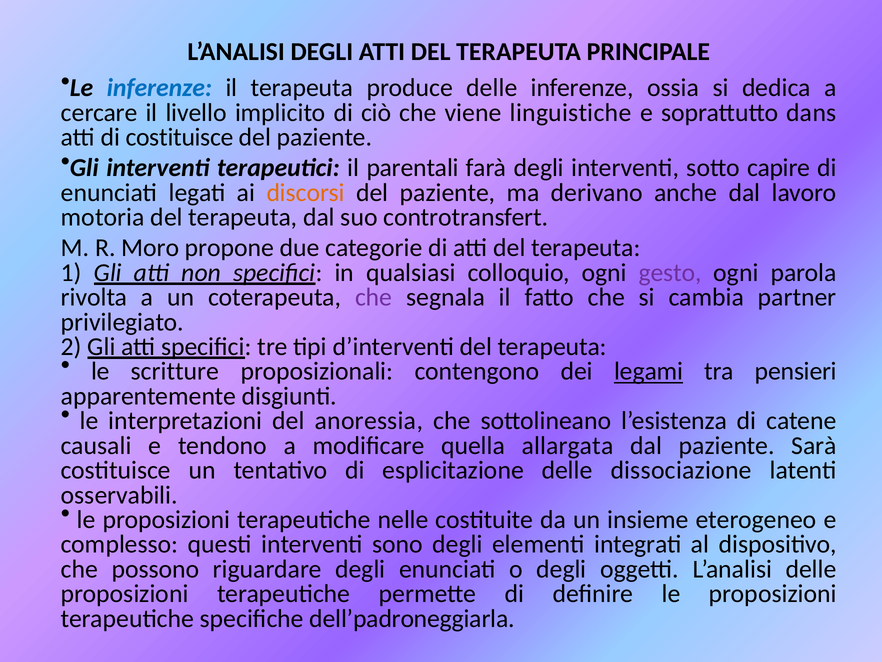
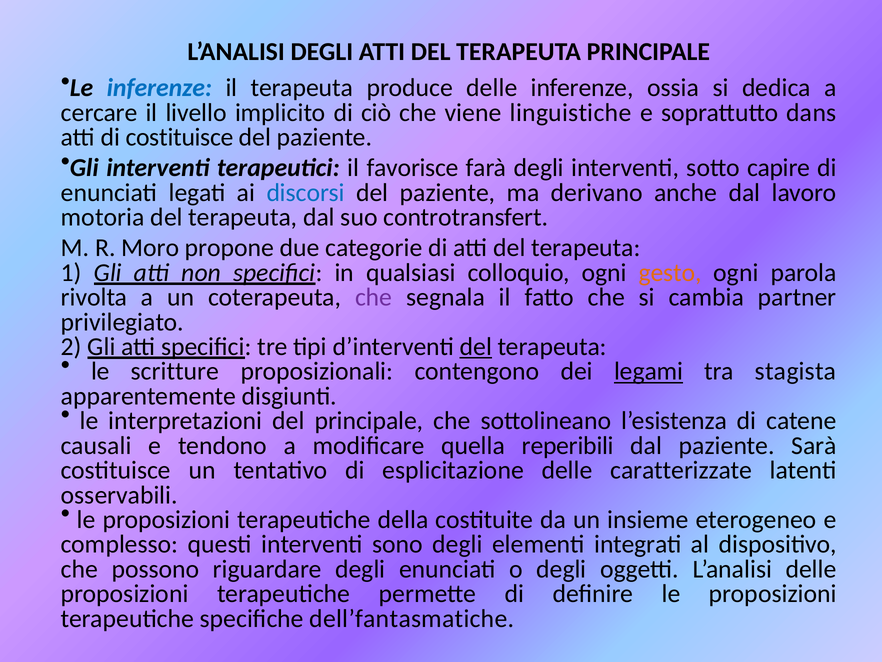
parentali: parentali -> favorisce
discorsi colour: orange -> blue
gesto colour: purple -> orange
del at (476, 347) underline: none -> present
pensieri: pensieri -> stagista
del anoressia: anoressia -> principale
allargata: allargata -> reperibili
dissociazione: dissociazione -> caratterizzate
nelle: nelle -> della
dell’padroneggiarla: dell’padroneggiarla -> dell’fantasmatiche
